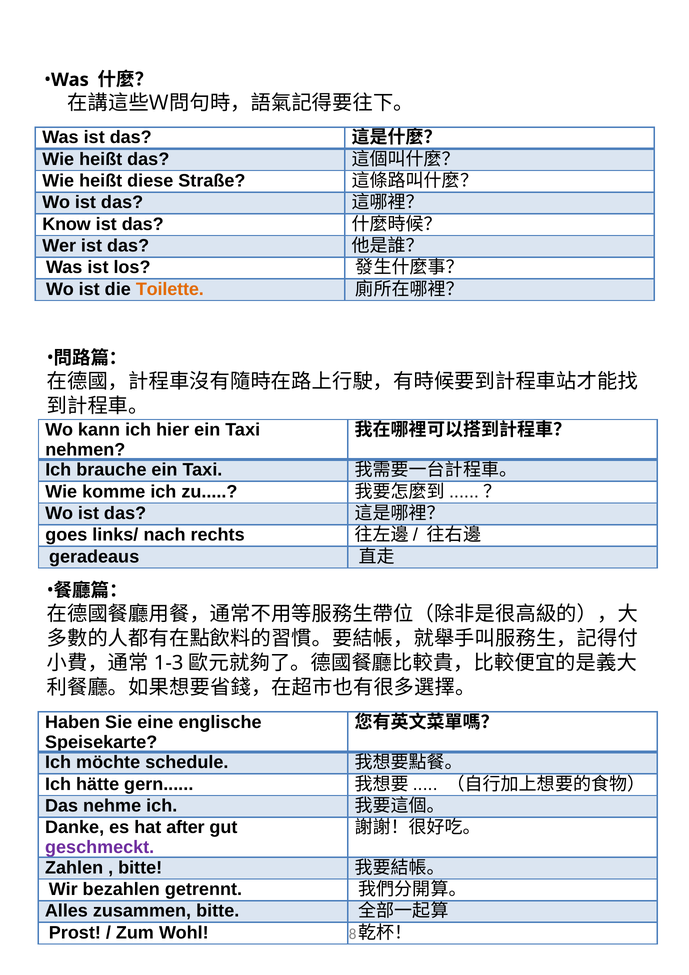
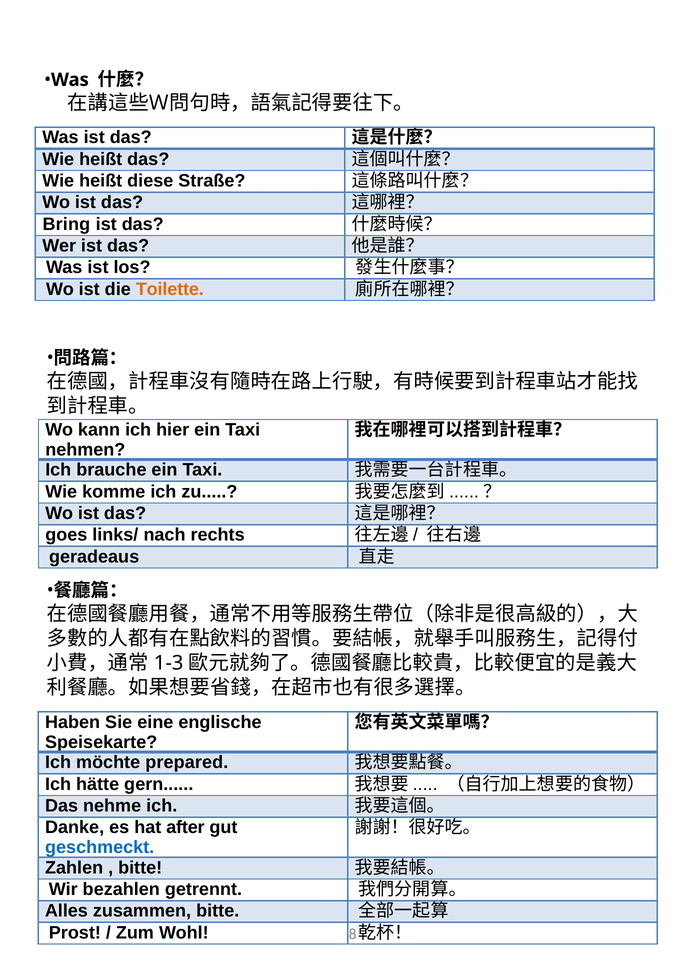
Know: Know -> Bring
schedule: schedule -> prepared
geschmeckt colour: purple -> blue
